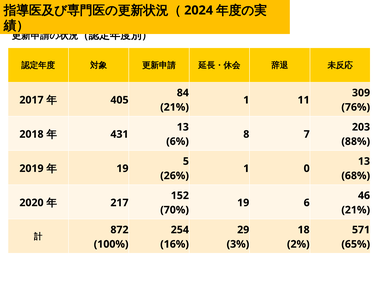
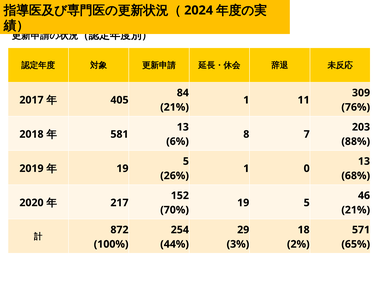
431: 431 -> 581
6 at (307, 203): 6 -> 5
16%: 16% -> 44%
